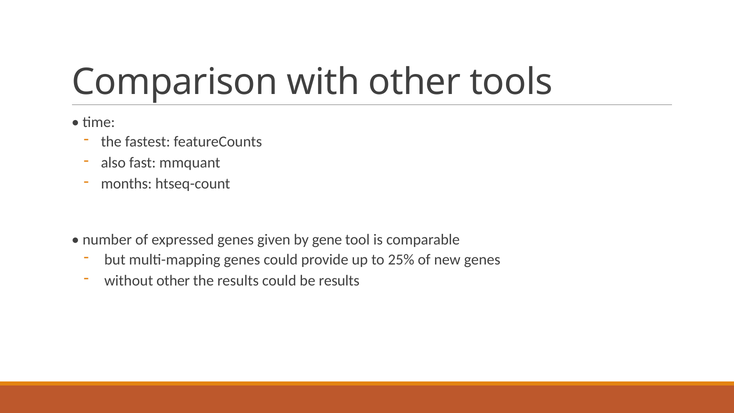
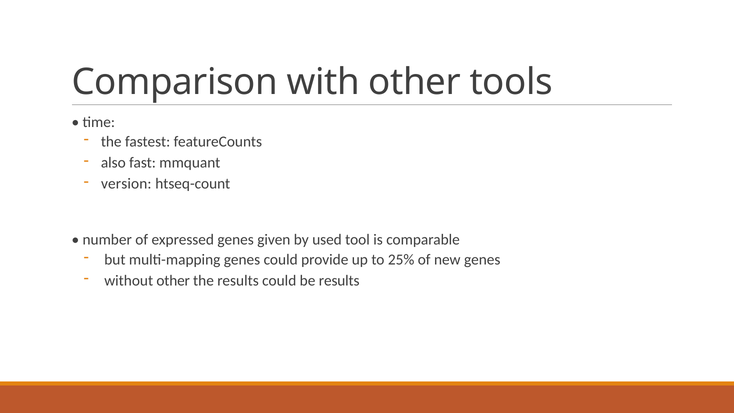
months: months -> version
gene: gene -> used
